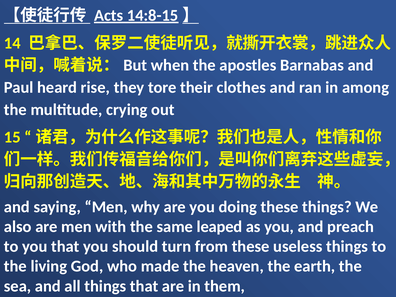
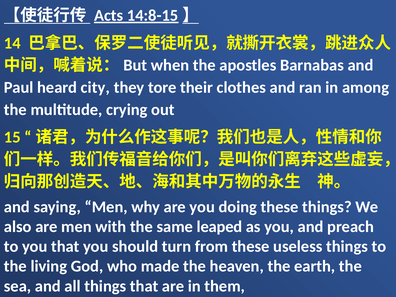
rise: rise -> city
